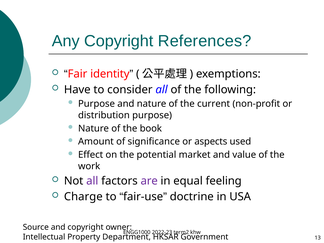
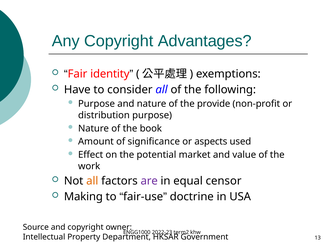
References: References -> Advantages
current: current -> provide
all at (92, 181) colour: purple -> orange
feeling: feeling -> censor
Charge: Charge -> Making
